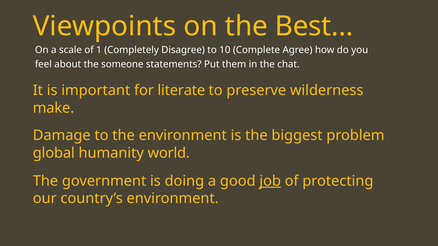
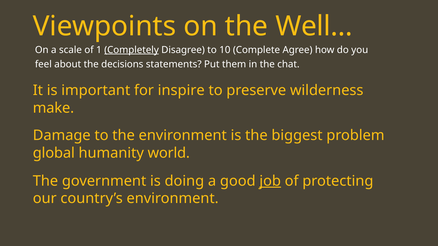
Best…: Best… -> Well…
Completely underline: none -> present
someone: someone -> decisions
literate: literate -> inspire
